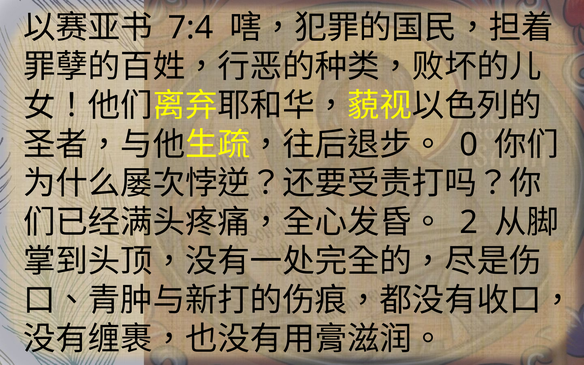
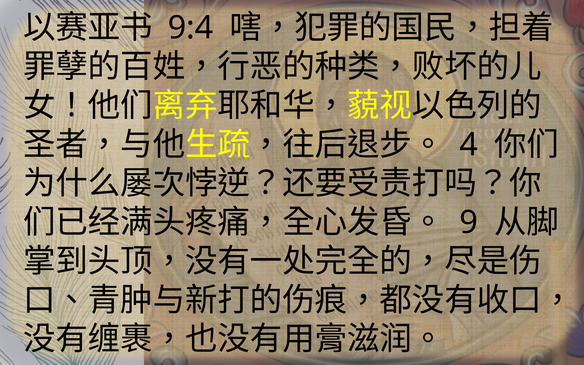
7:4: 7:4 -> 9:4
0: 0 -> 4
2: 2 -> 9
